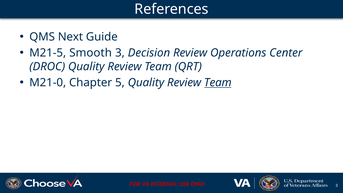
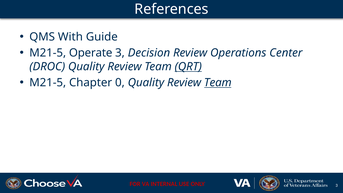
Next: Next -> With
Smooth: Smooth -> Operate
QRT underline: none -> present
M21-0 at (48, 83): M21-0 -> M21-5
5: 5 -> 0
